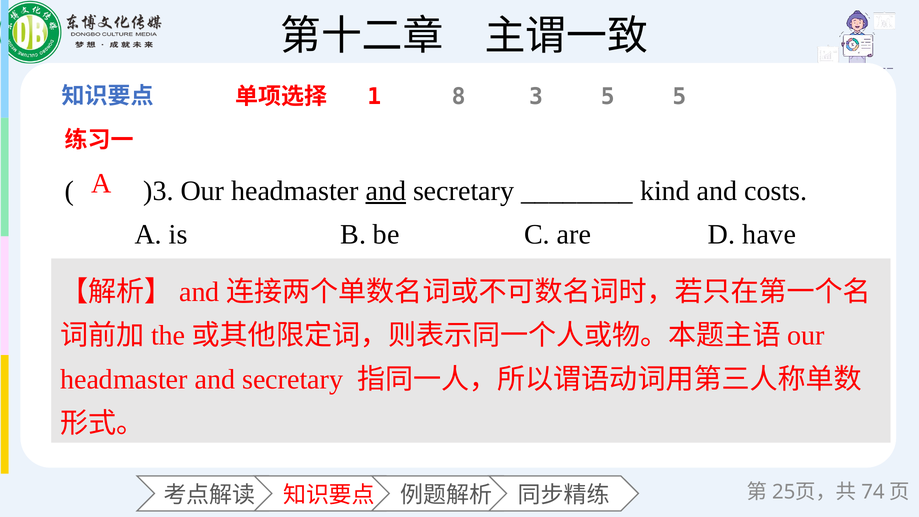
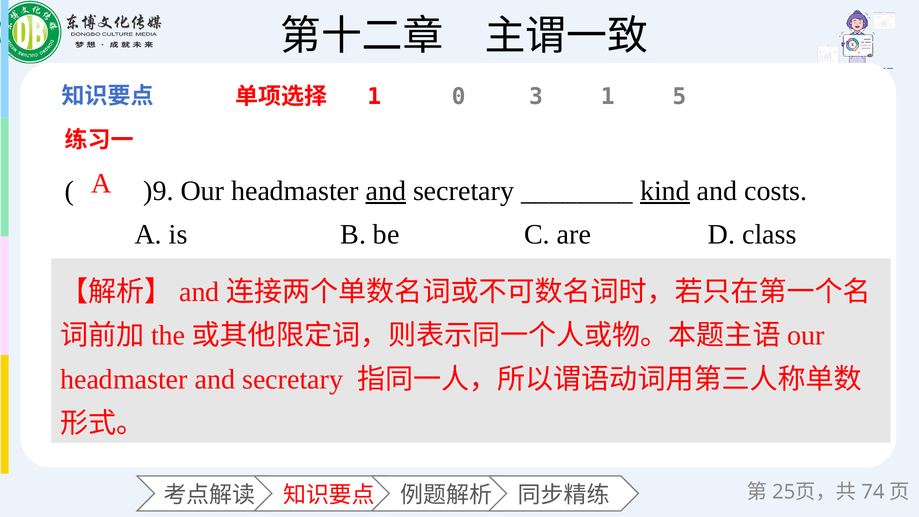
8: 8 -> 0
3 5: 5 -> 1
)3: )3 -> )9
kind underline: none -> present
have: have -> class
